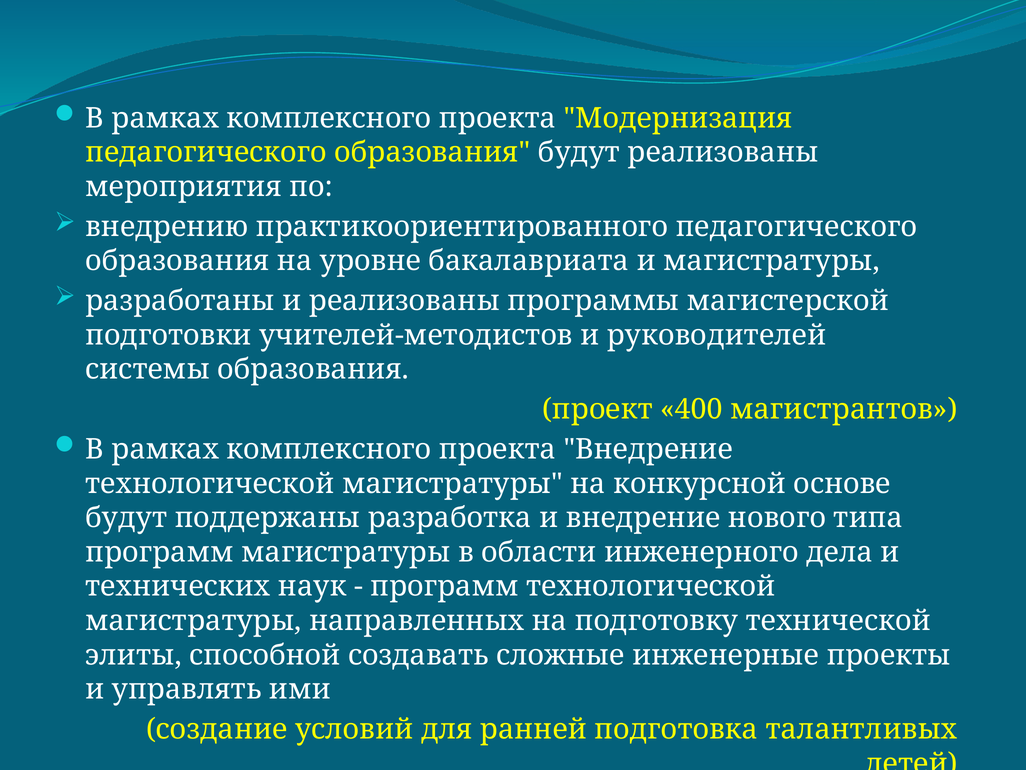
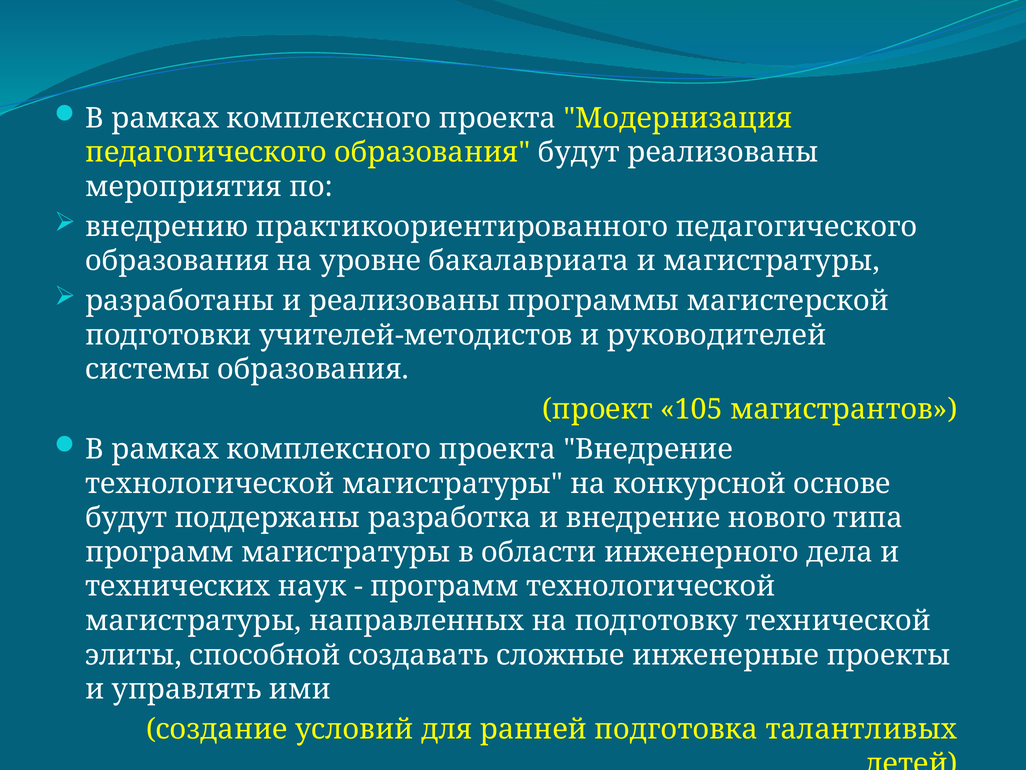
400: 400 -> 105
